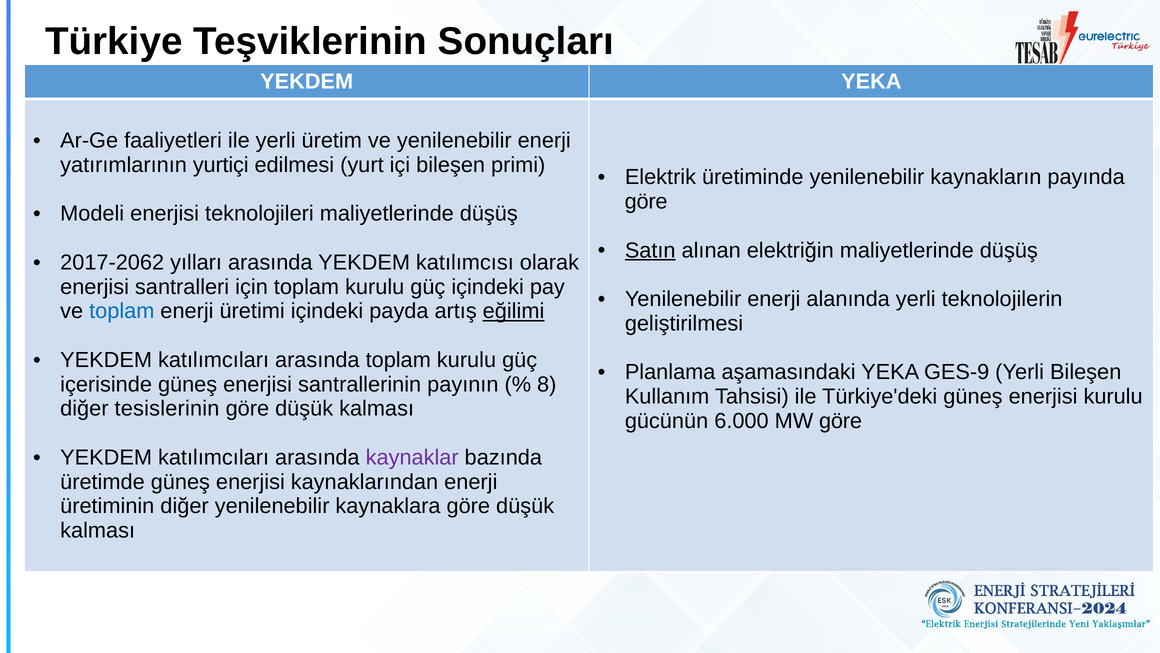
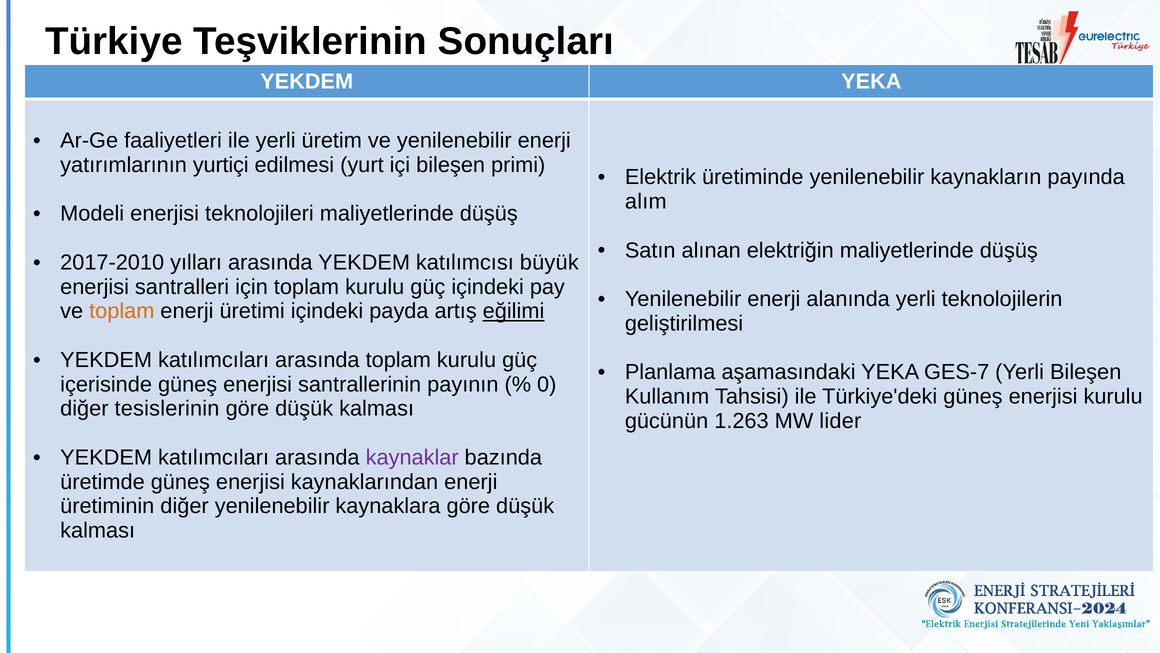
göre at (646, 201): göre -> alım
Satın underline: present -> none
2017-2062: 2017-2062 -> 2017-2010
olarak: olarak -> büyük
toplam at (122, 311) colour: blue -> orange
GES-9: GES-9 -> GES-7
8: 8 -> 0
6.000: 6.000 -> 1.263
MW göre: göre -> lider
